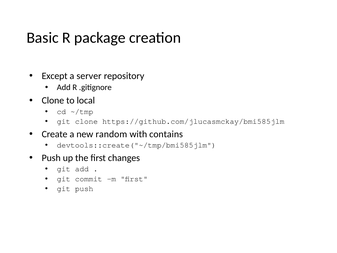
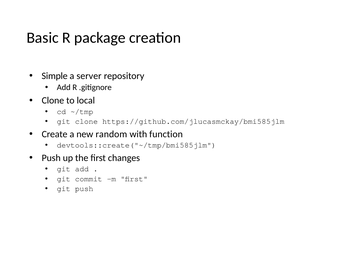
Except: Except -> Simple
contains: contains -> function
